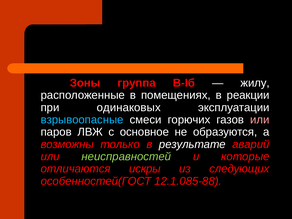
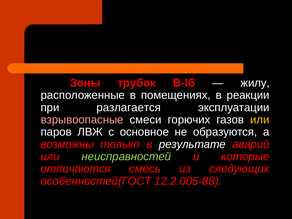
группа: группа -> трубок
одинаковых: одинаковых -> разлагается
взрывоопасные colour: light blue -> pink
или at (260, 120) colour: pink -> yellow
искры: искры -> смесь
12.1.085-88: 12.1.085-88 -> 12.2.005-88
